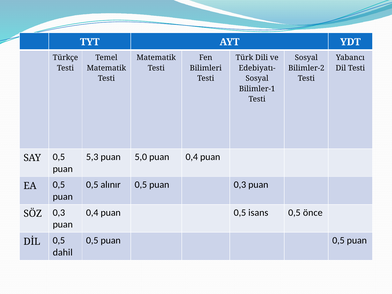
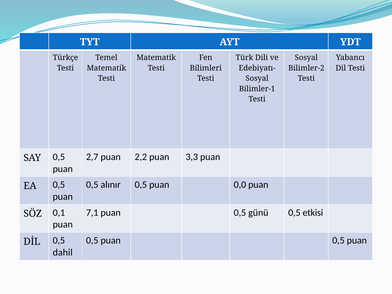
5,3: 5,3 -> 2,7
5,0: 5,0 -> 2,2
0,4 at (192, 157): 0,4 -> 3,3
puan 0,3: 0,3 -> 0,0
0,4 at (92, 213): 0,4 -> 7,1
isans: isans -> günü
önce: önce -> etkisi
SÖZ 0,3: 0,3 -> 0,1
